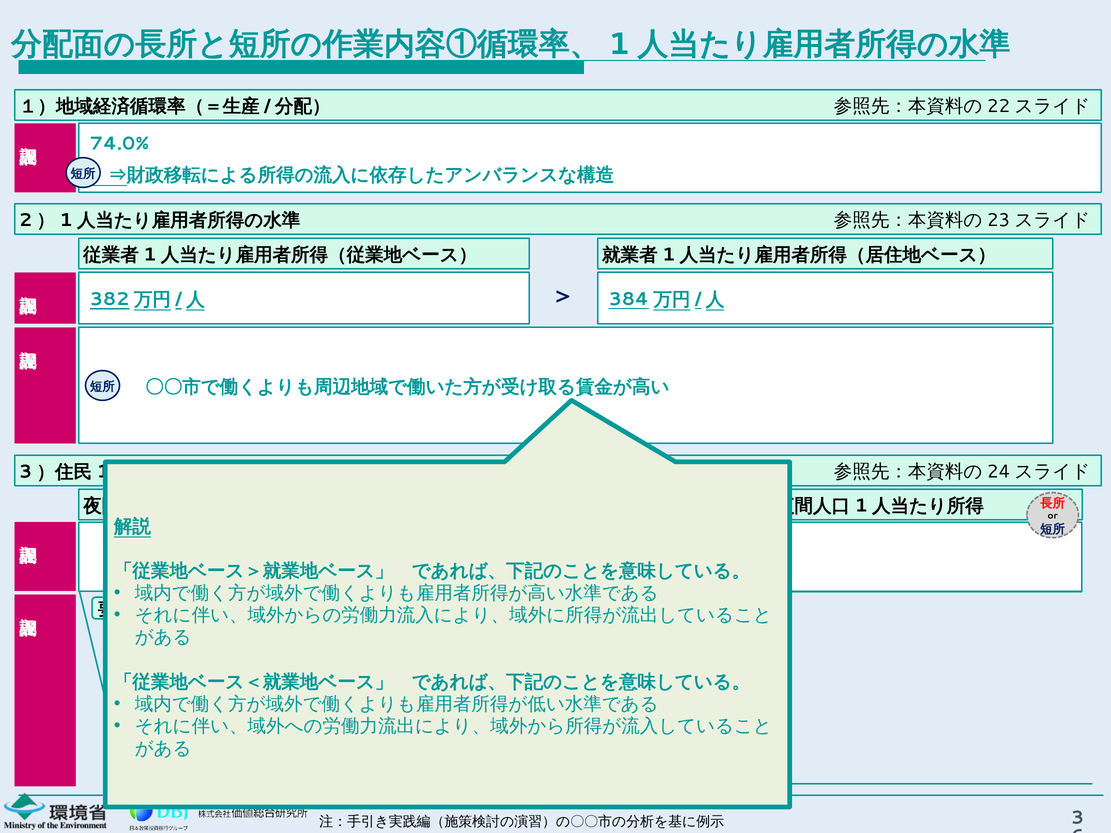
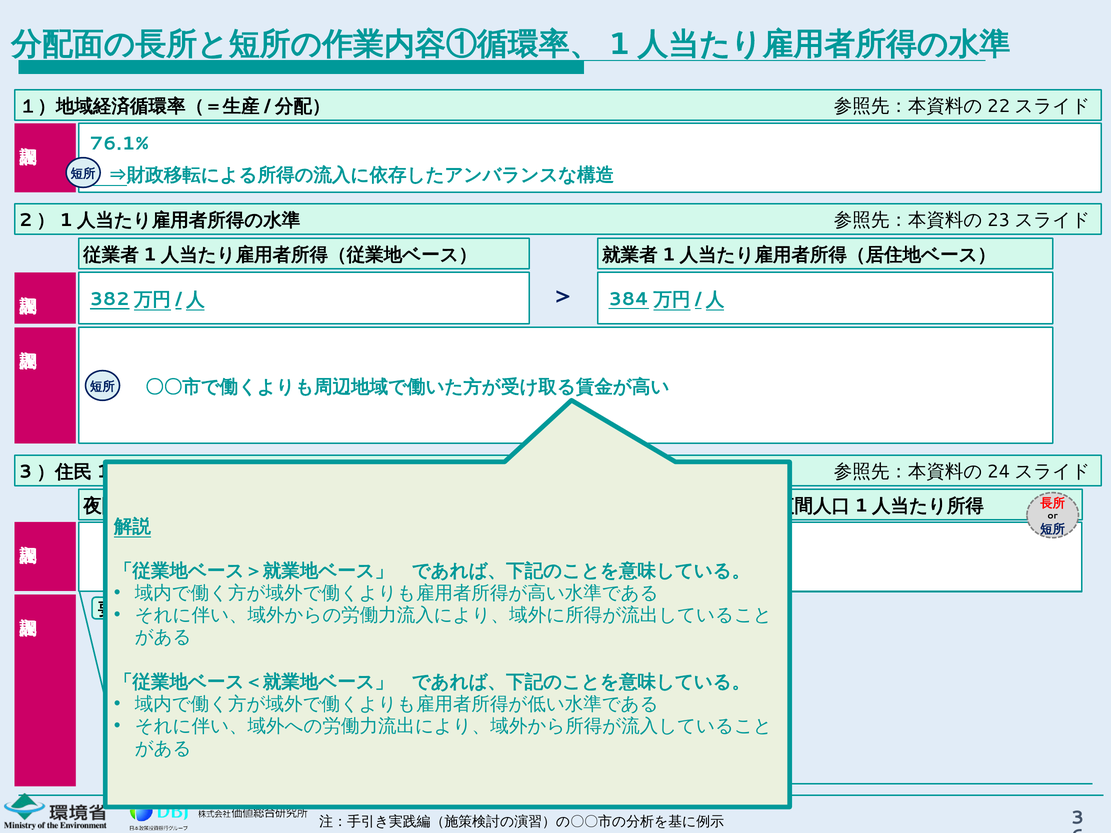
74.0%: 74.0% -> 76.1%
